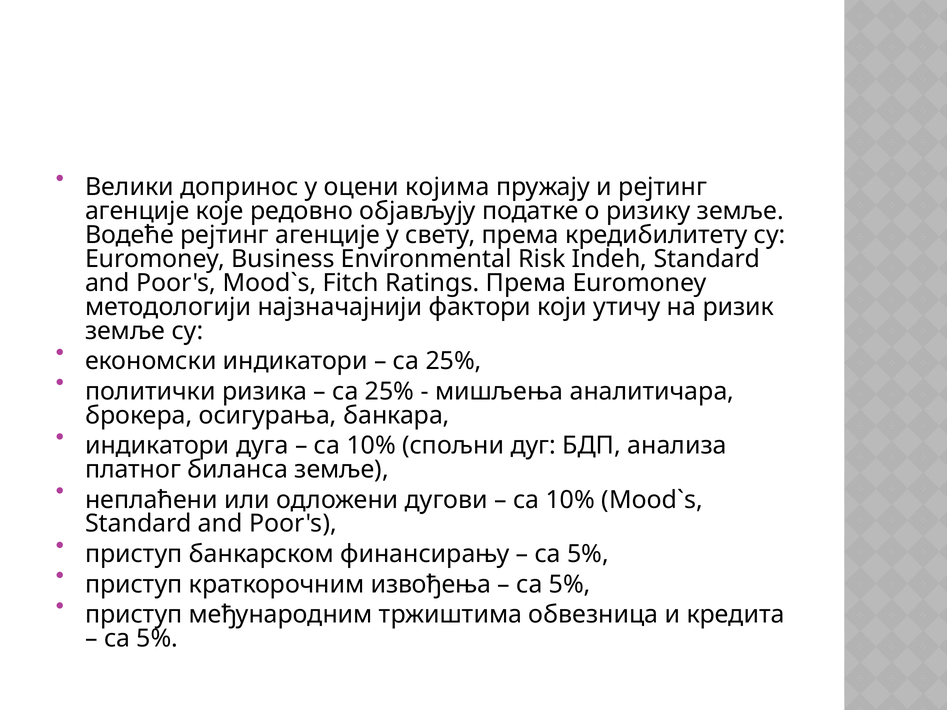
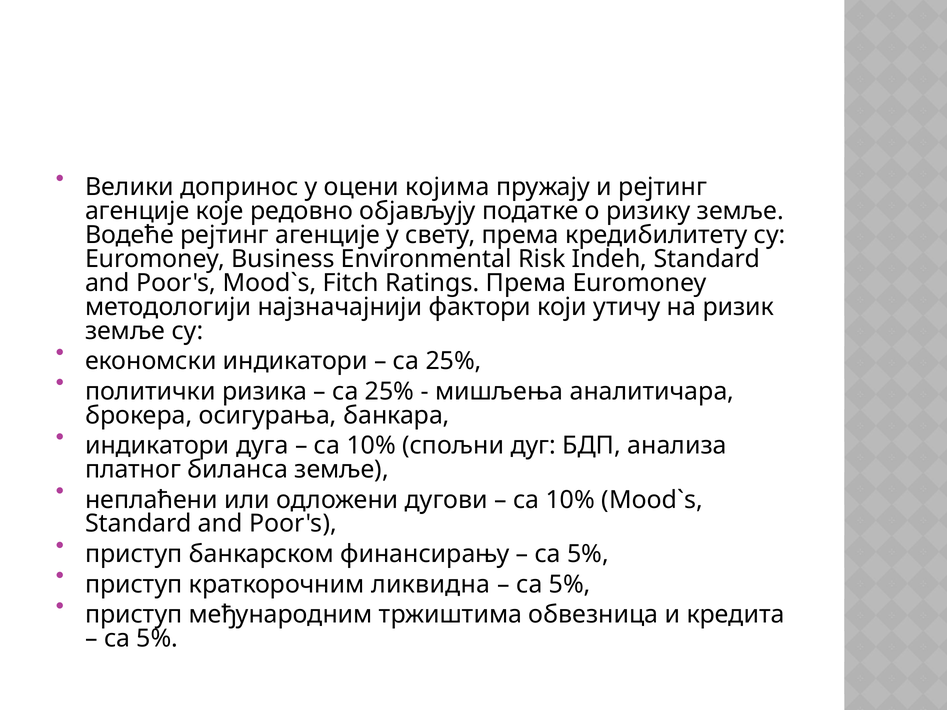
извођења: извођења -> ликвидна
